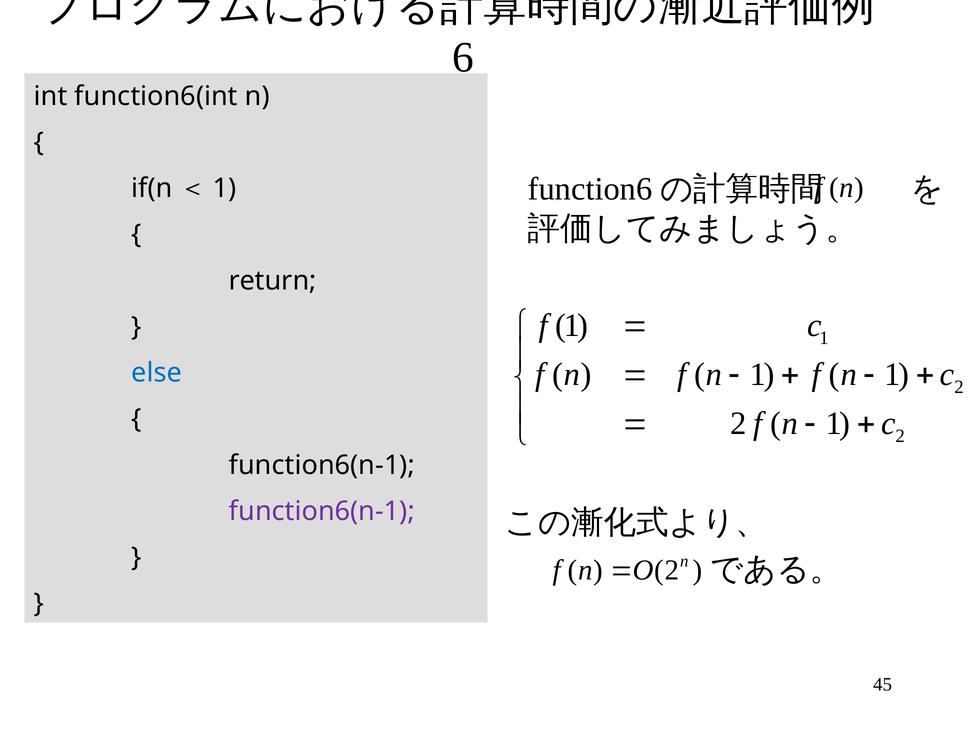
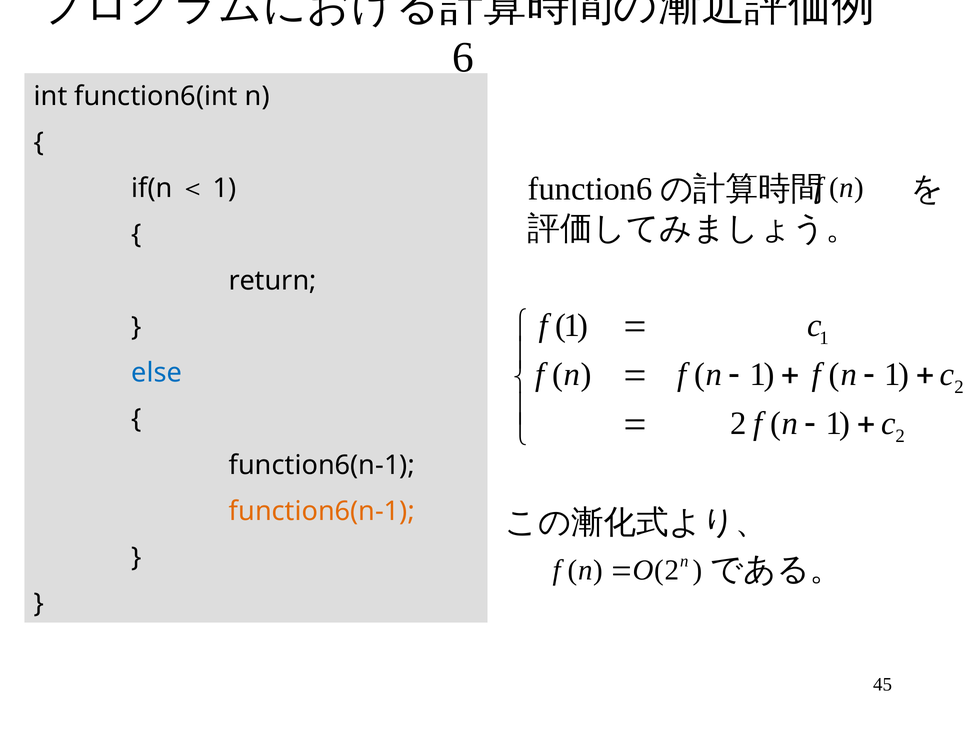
function6(n-1 at (322, 511) colour: purple -> orange
